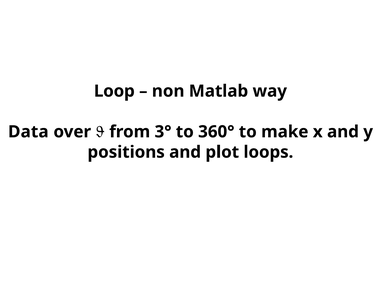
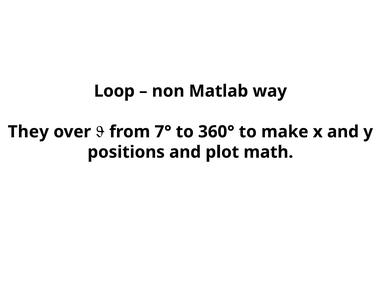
Data: Data -> They
3°: 3° -> 7°
loops: loops -> math
